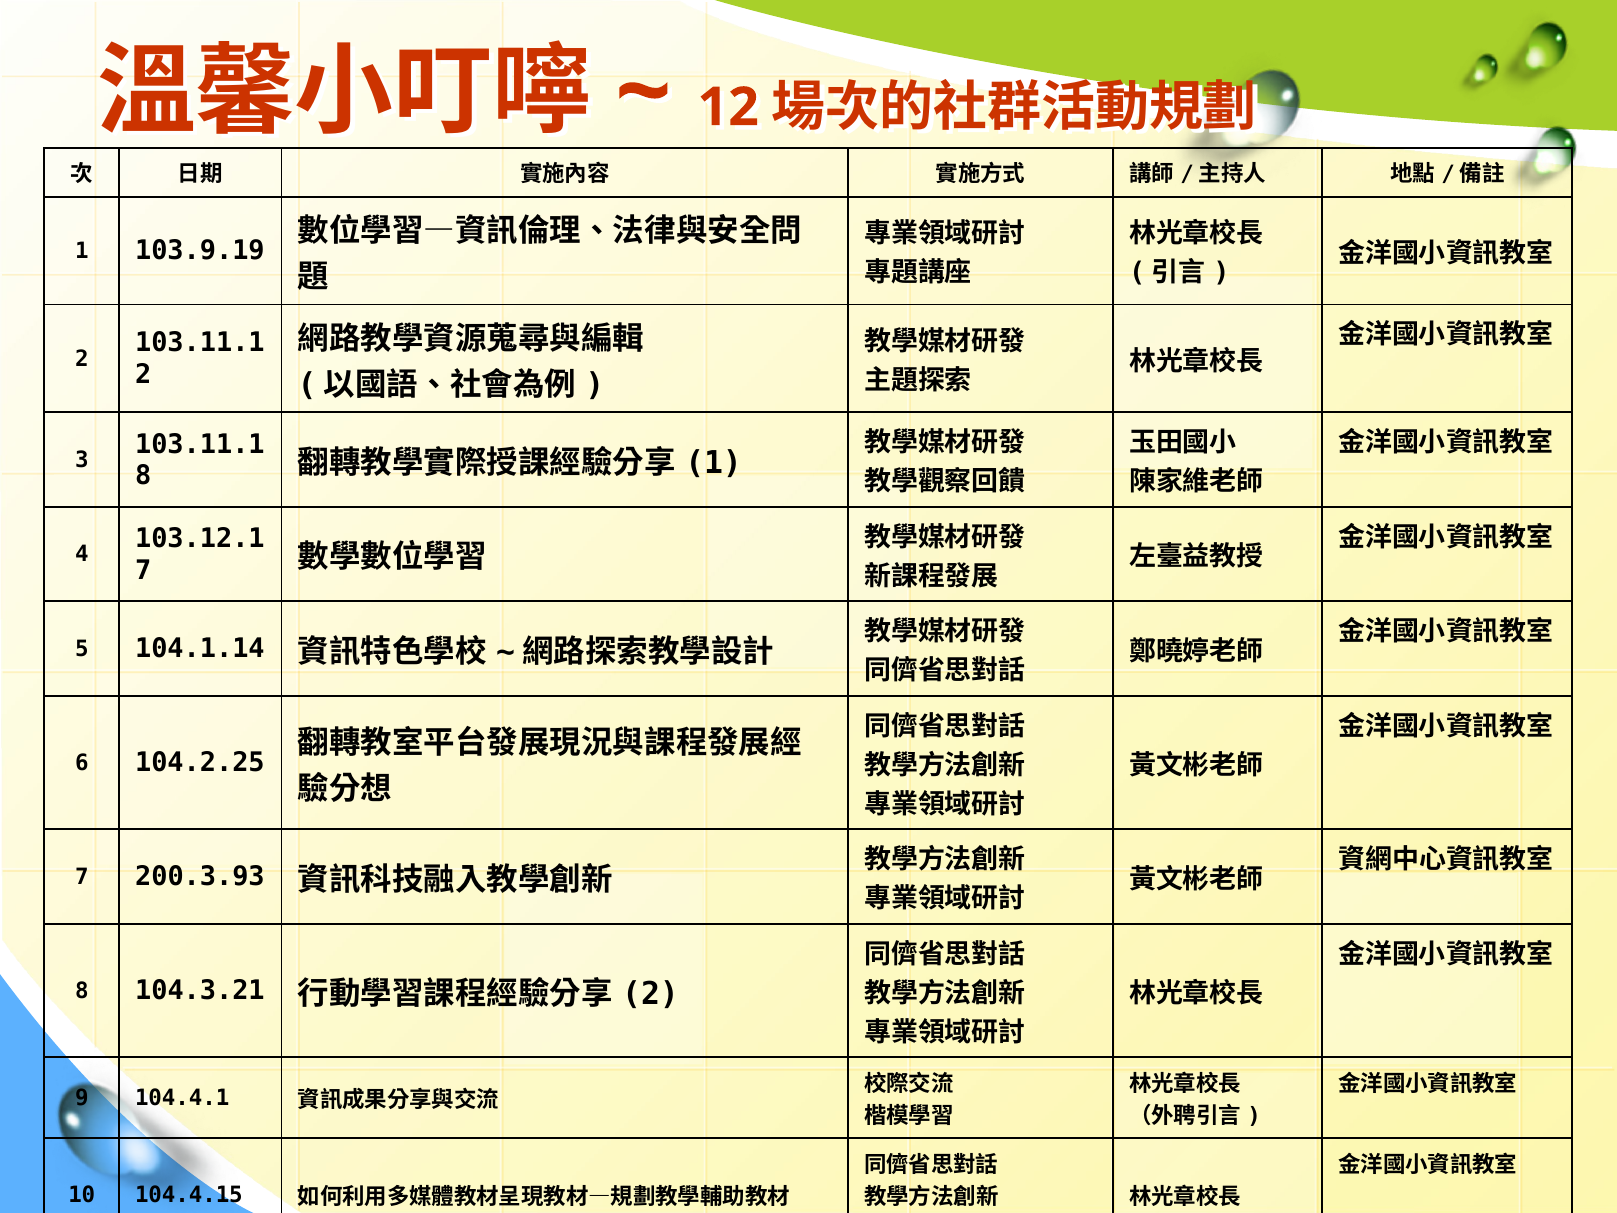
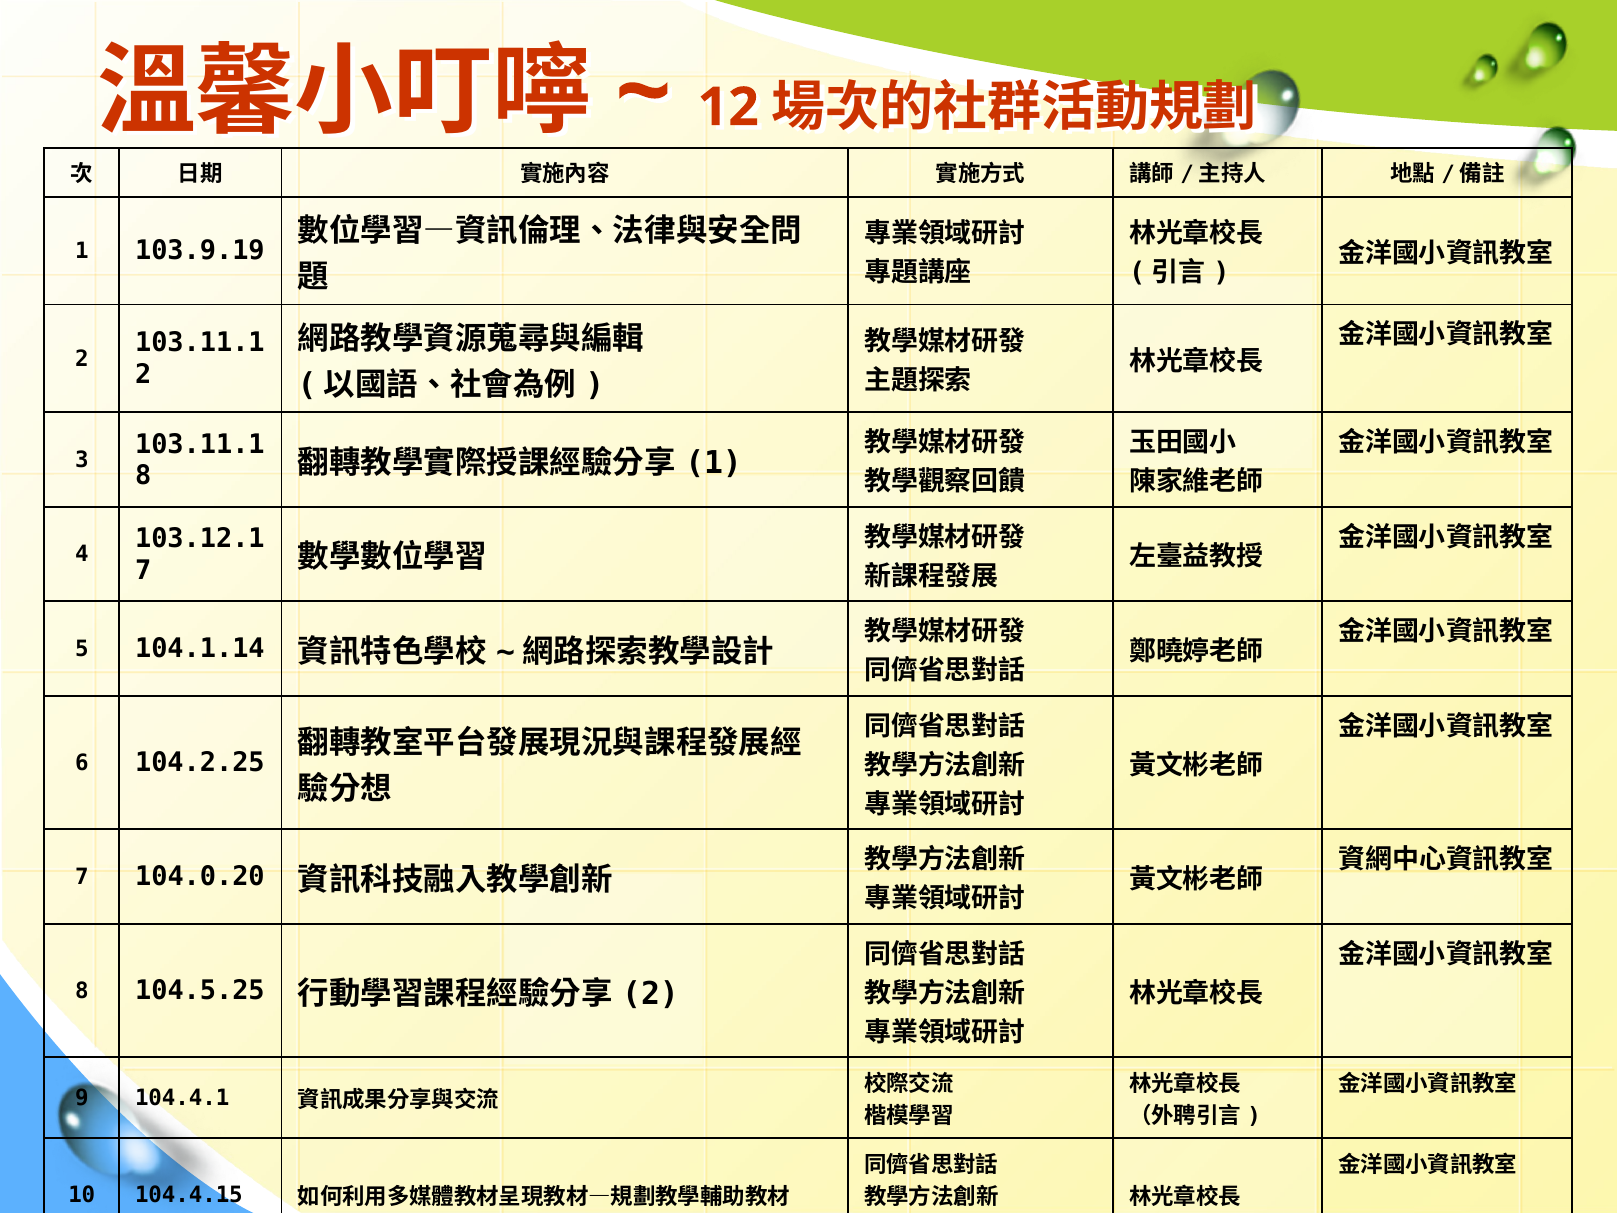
200.3.93: 200.3.93 -> 104.0.20
104.3.21: 104.3.21 -> 104.5.25
